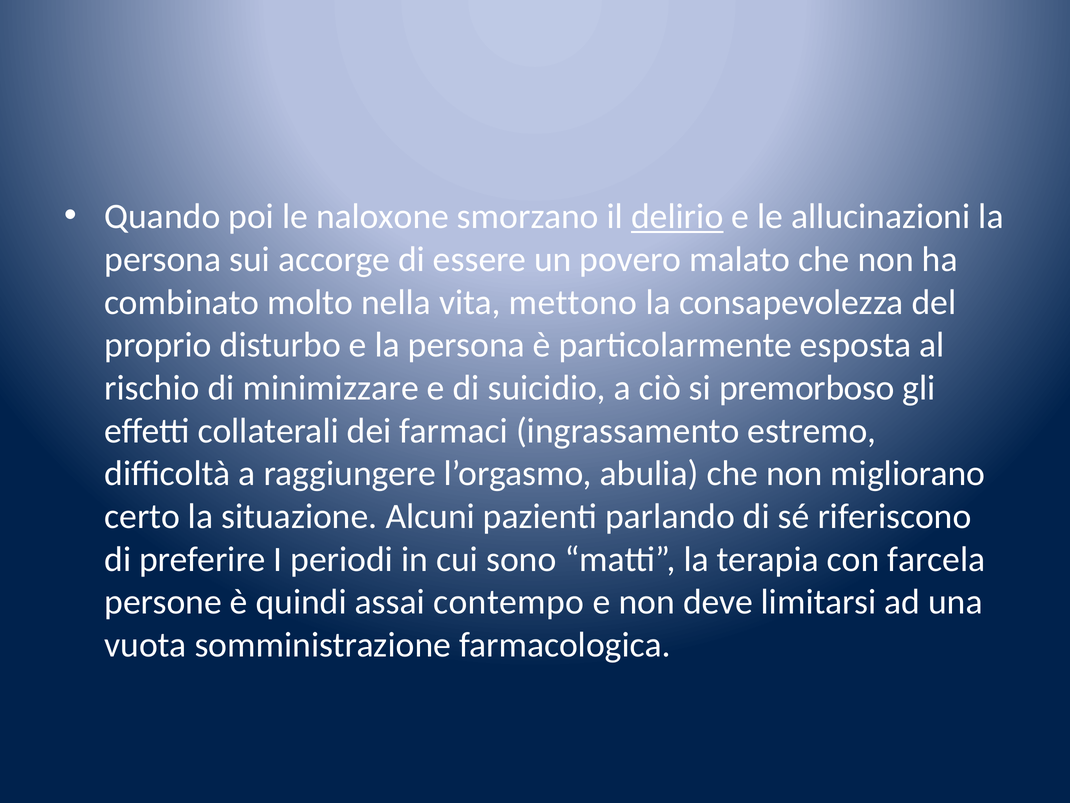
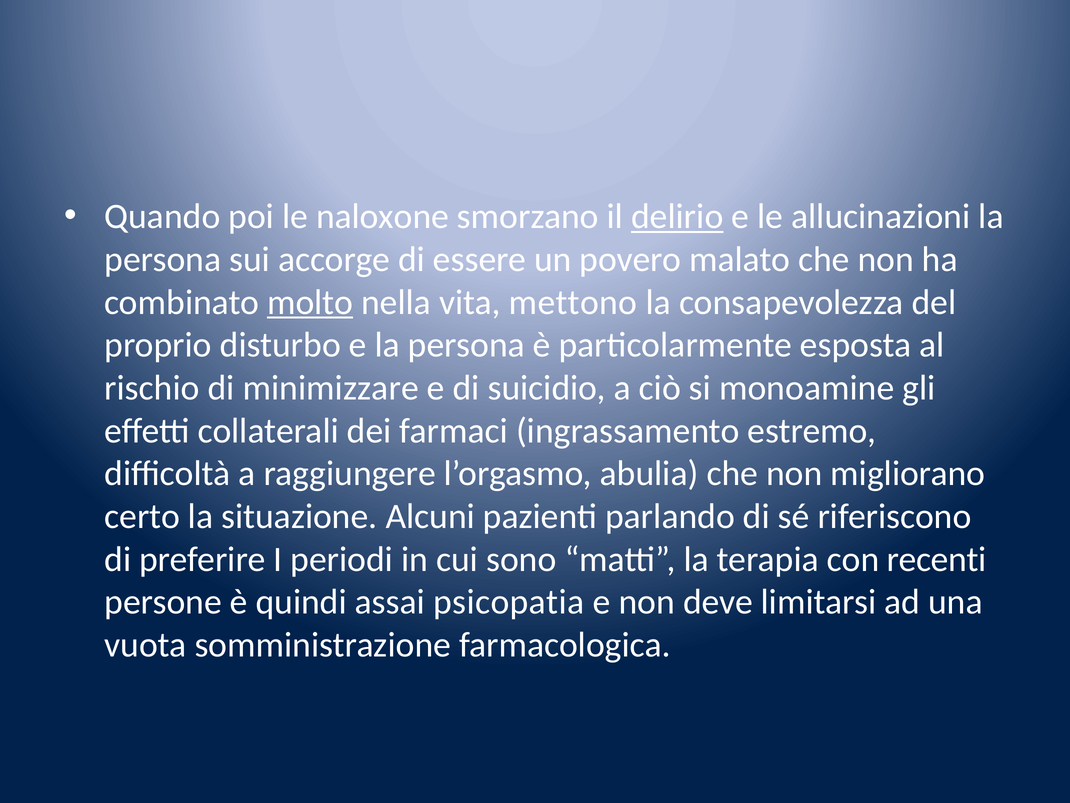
molto underline: none -> present
premorboso: premorboso -> monoamine
farcela: farcela -> recenti
contempo: contempo -> psicopatia
